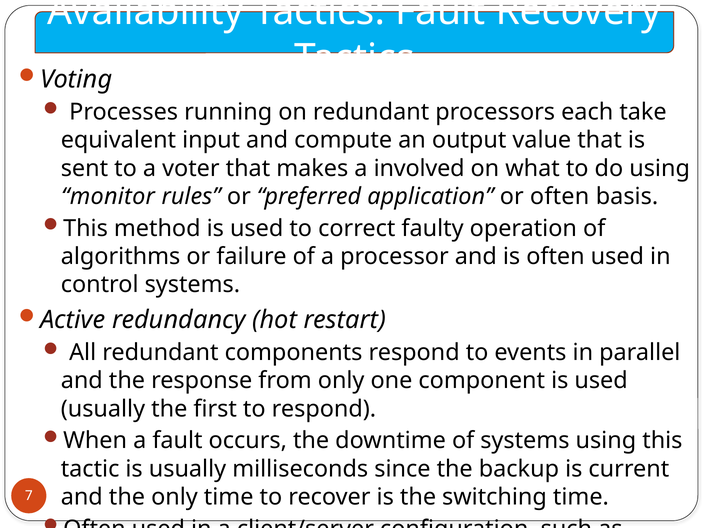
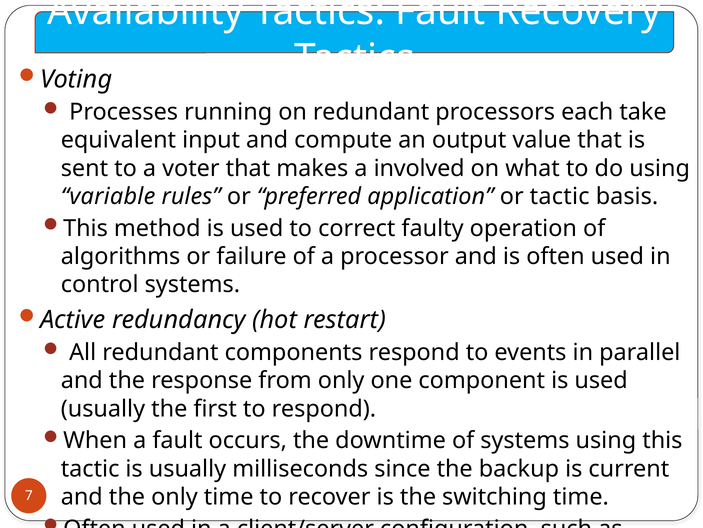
monitor: monitor -> variable
or often: often -> tactic
